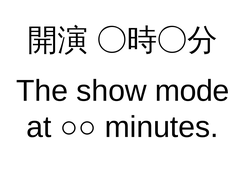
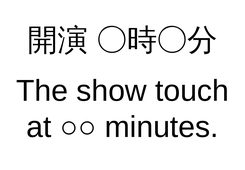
mode: mode -> touch
